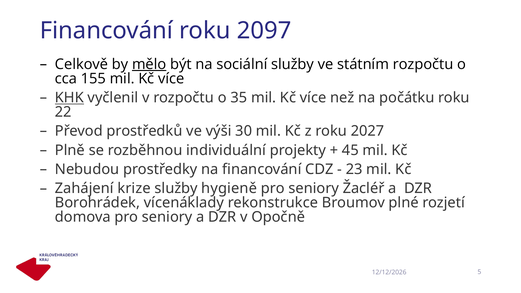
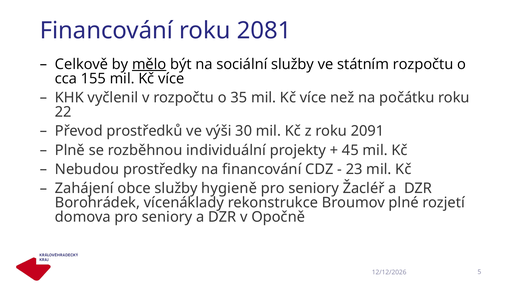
2097: 2097 -> 2081
KHK underline: present -> none
2027: 2027 -> 2091
krize: krize -> obce
